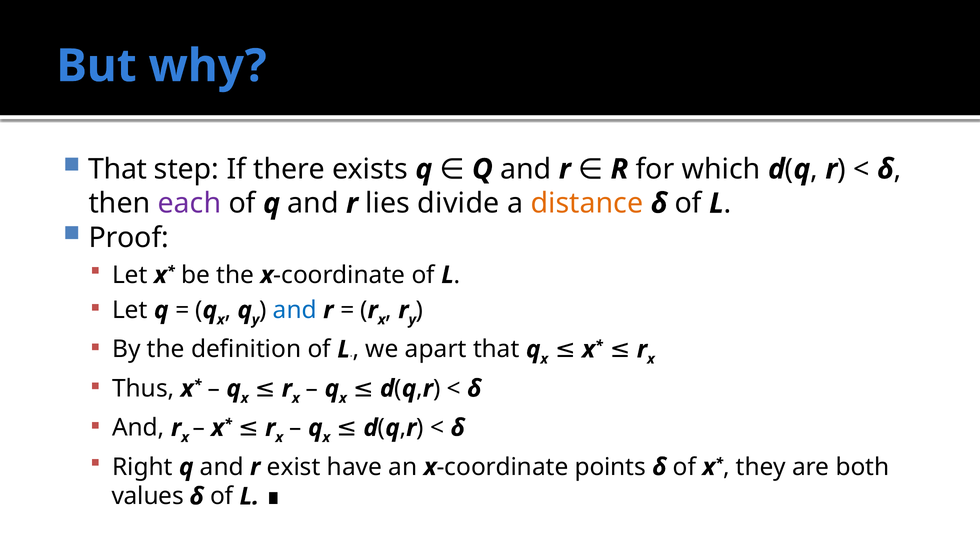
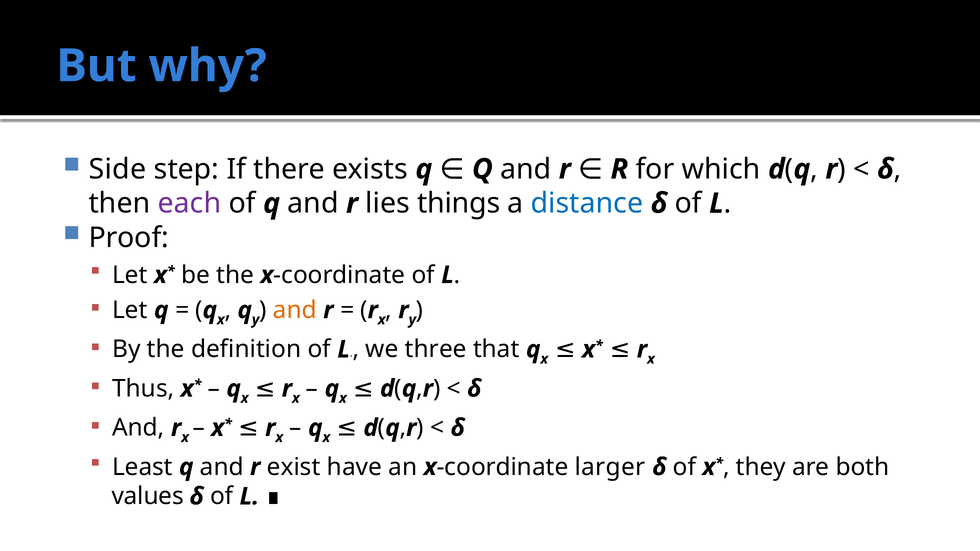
That at (118, 169): That -> Side
divide: divide -> things
distance colour: orange -> blue
and at (295, 310) colour: blue -> orange
apart: apart -> three
Right: Right -> Least
points: points -> larger
